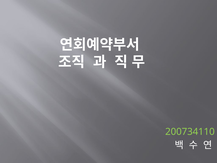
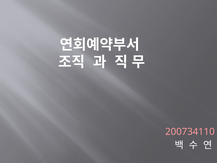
200734110 colour: light green -> pink
